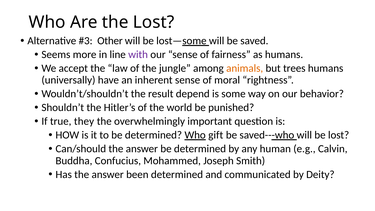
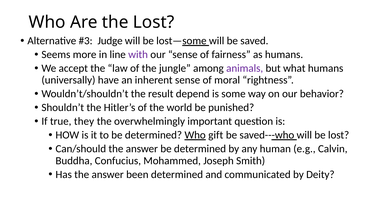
Other: Other -> Judge
animals colour: orange -> purple
trees: trees -> what
